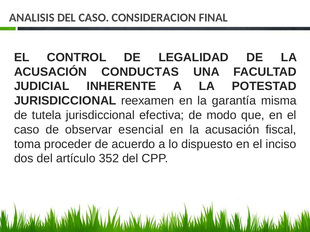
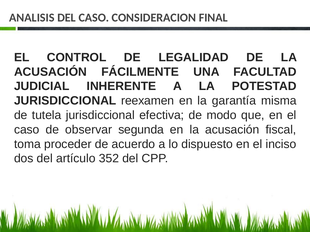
CONDUCTAS: CONDUCTAS -> FÁCILMENTE
esencial: esencial -> segunda
